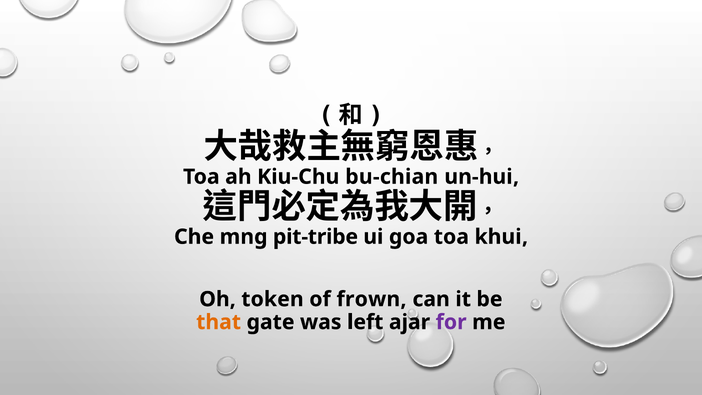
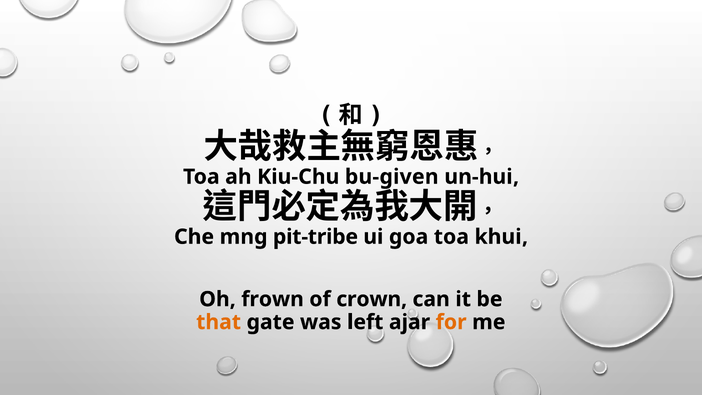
bu-chian: bu-chian -> bu-given
token: token -> frown
frown: frown -> crown
for colour: purple -> orange
